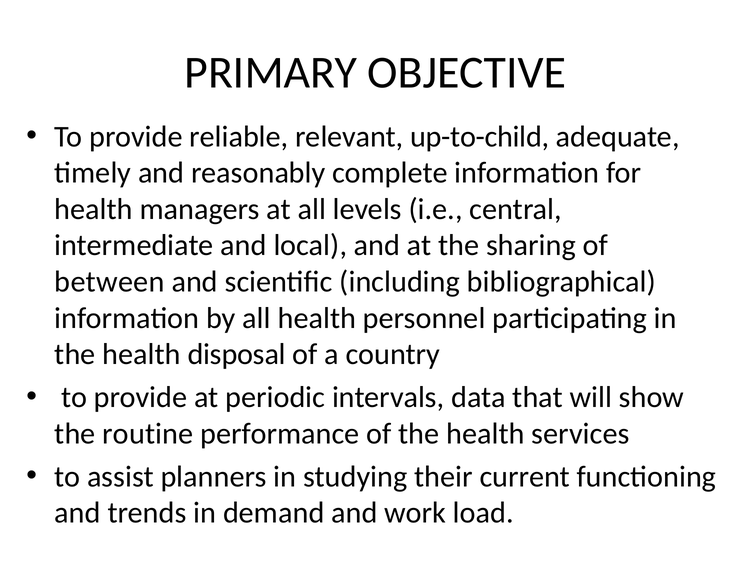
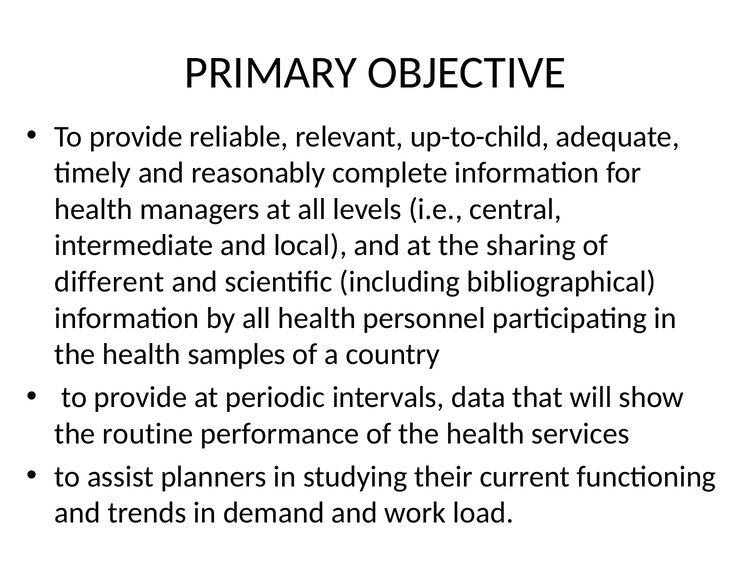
between: between -> different
disposal: disposal -> samples
